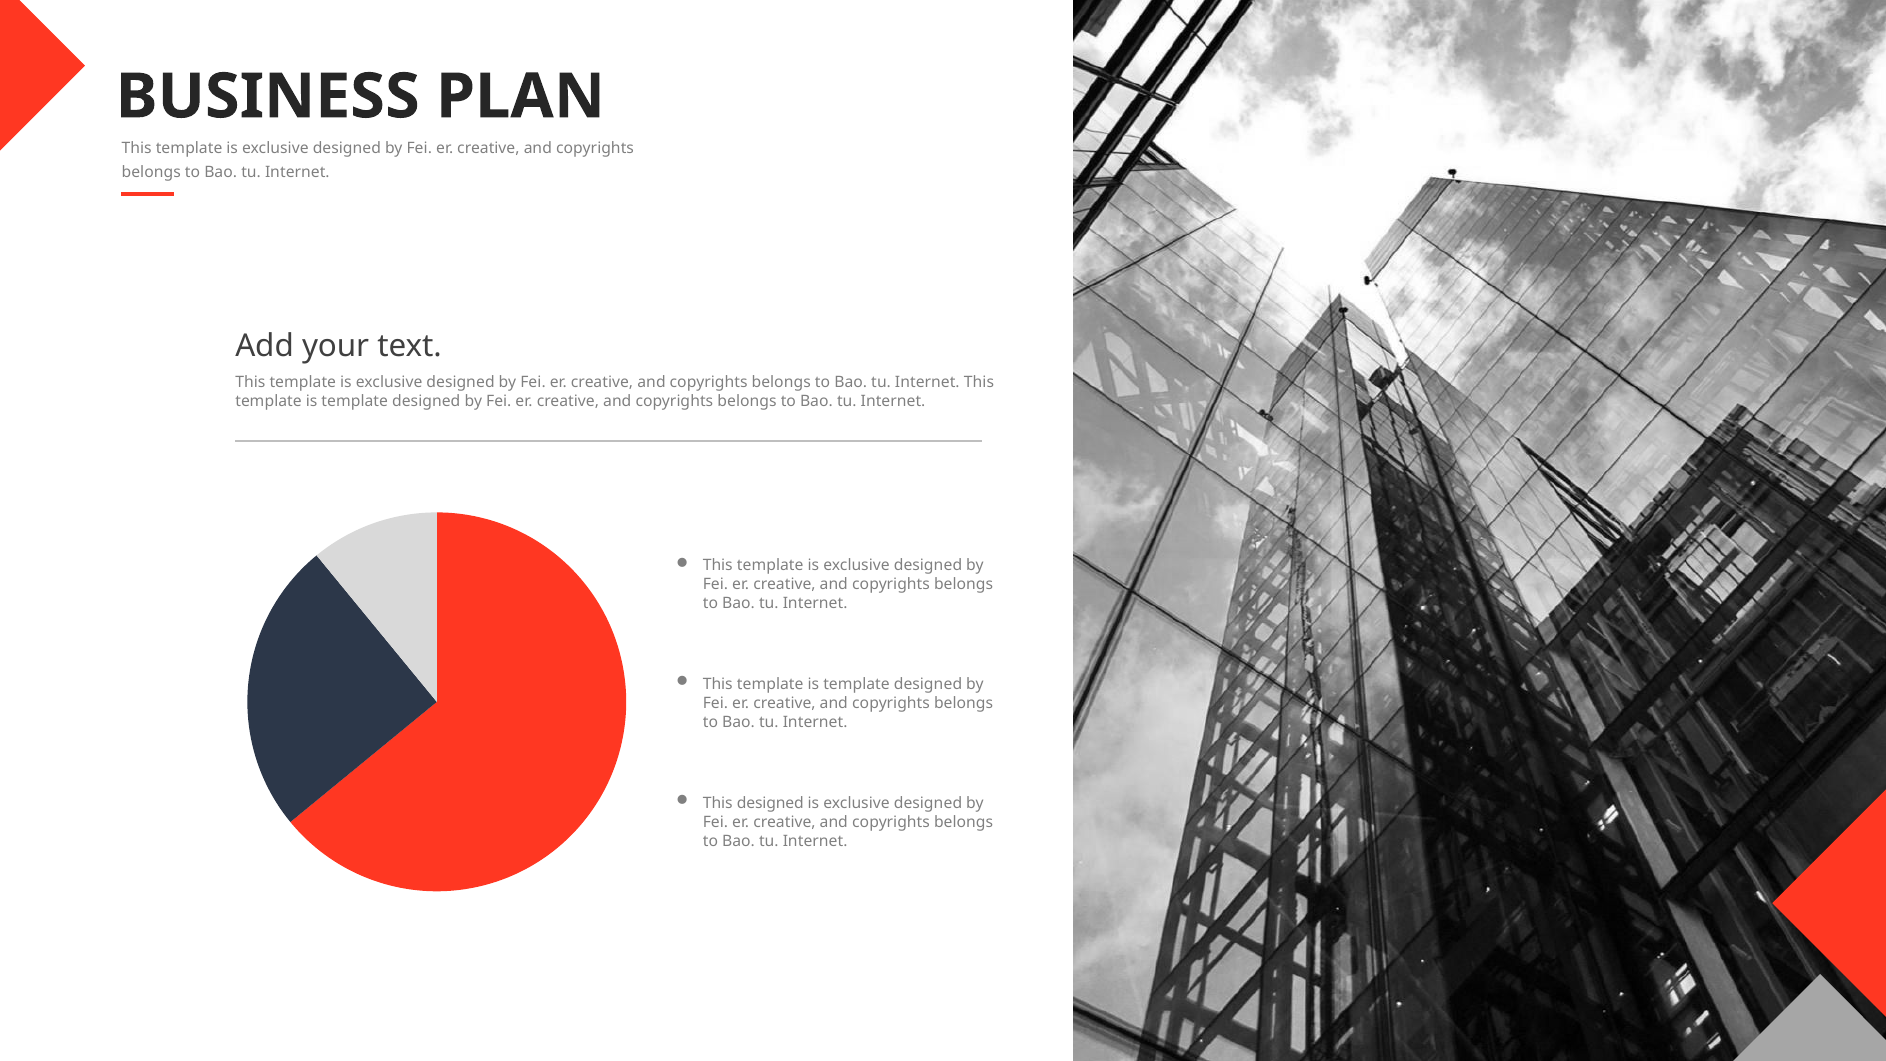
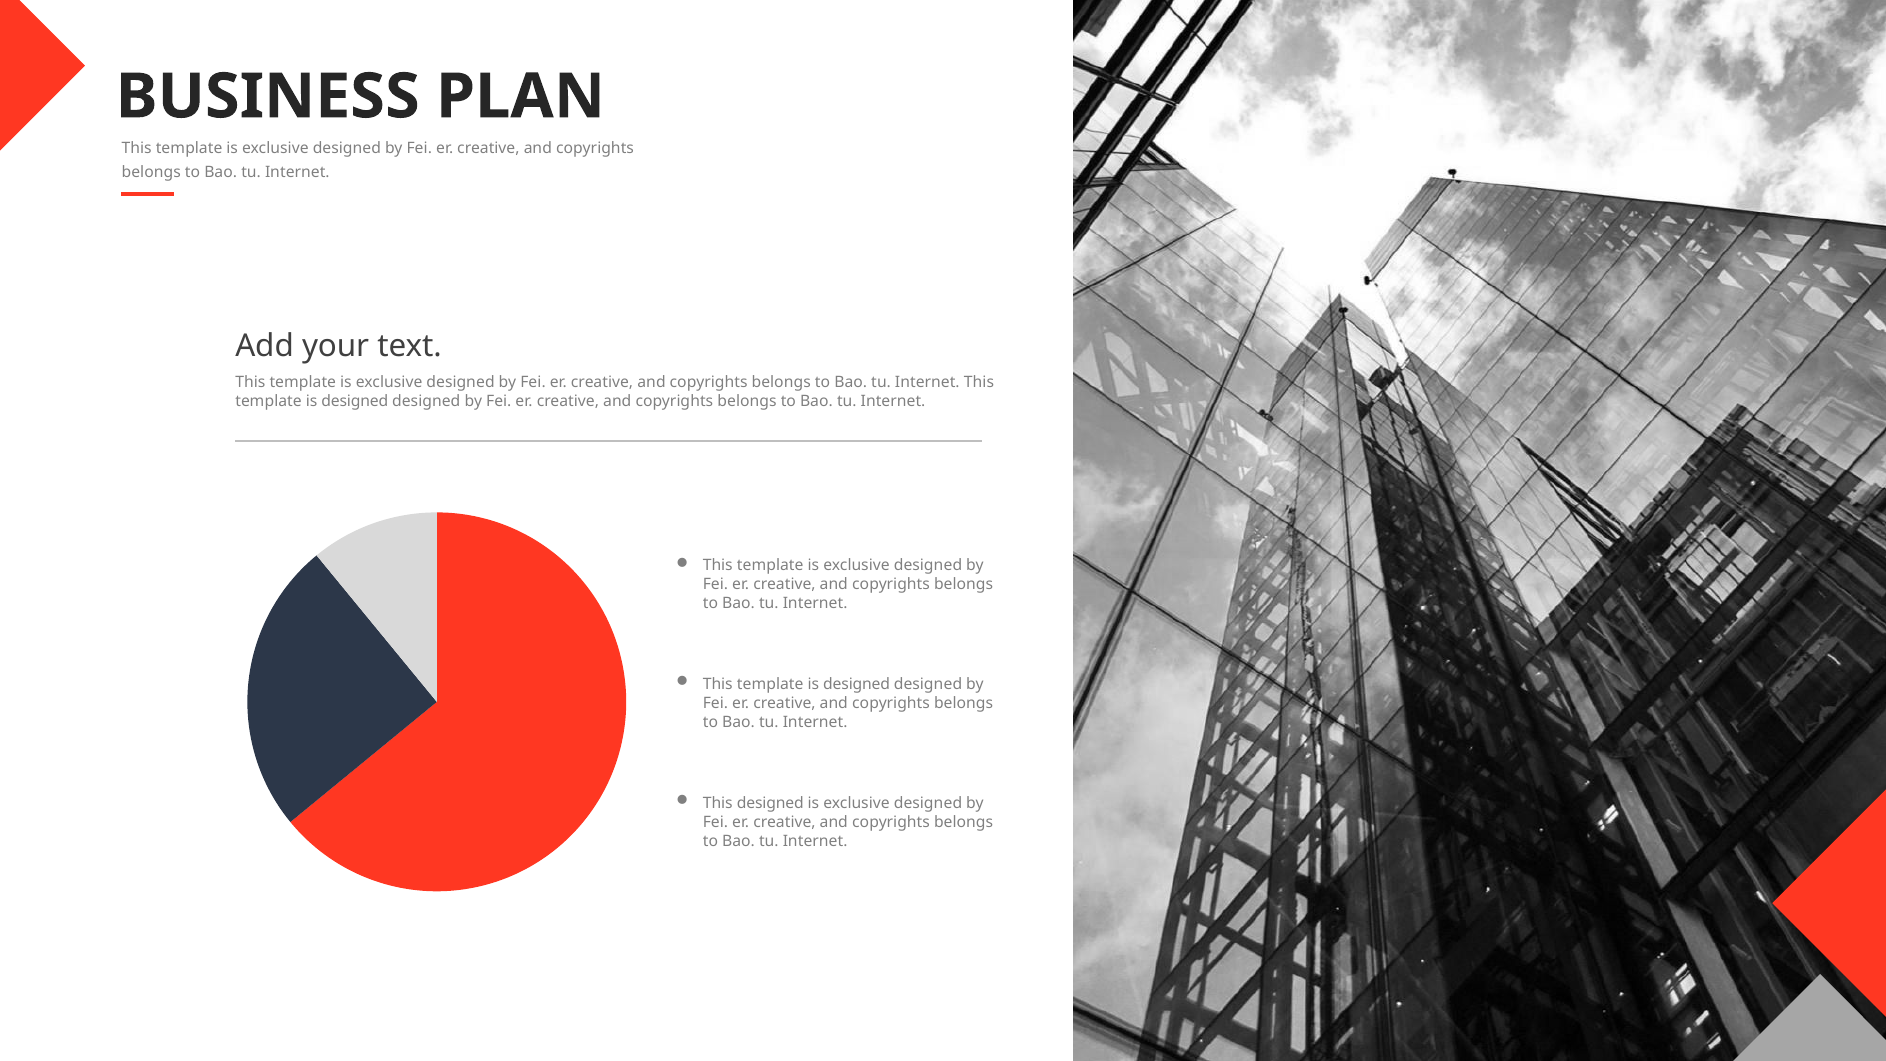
template at (355, 401): template -> designed
template at (857, 684): template -> designed
